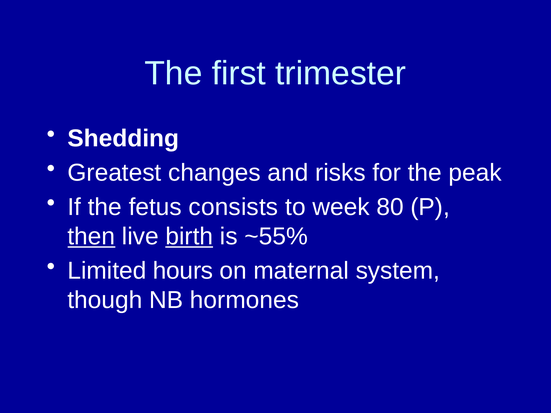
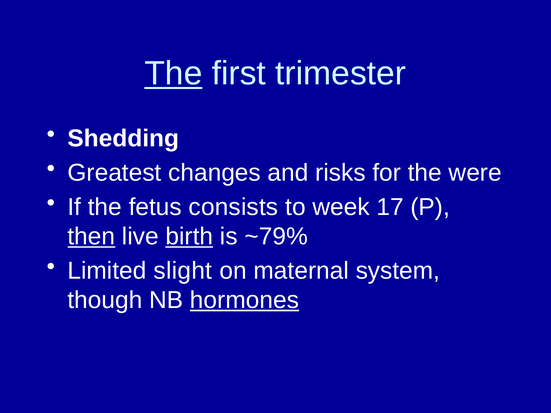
The at (173, 74) underline: none -> present
peak: peak -> were
80: 80 -> 17
~55%: ~55% -> ~79%
hours: hours -> slight
hormones underline: none -> present
